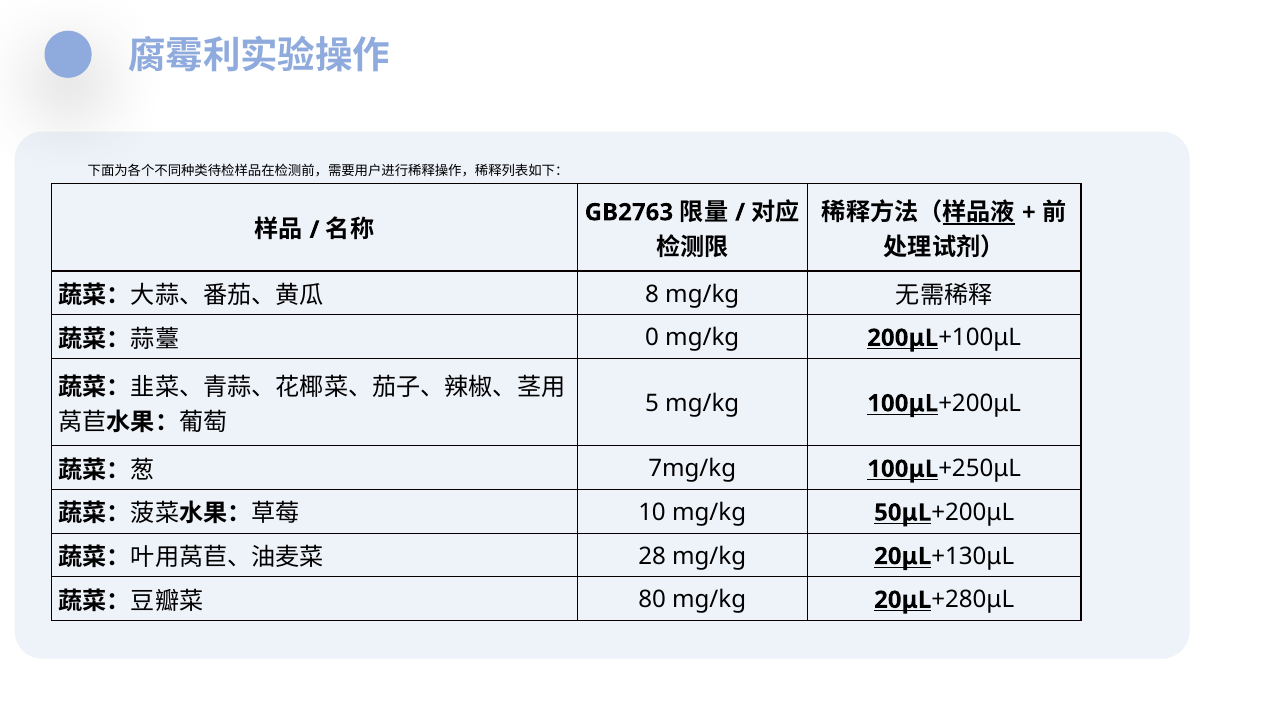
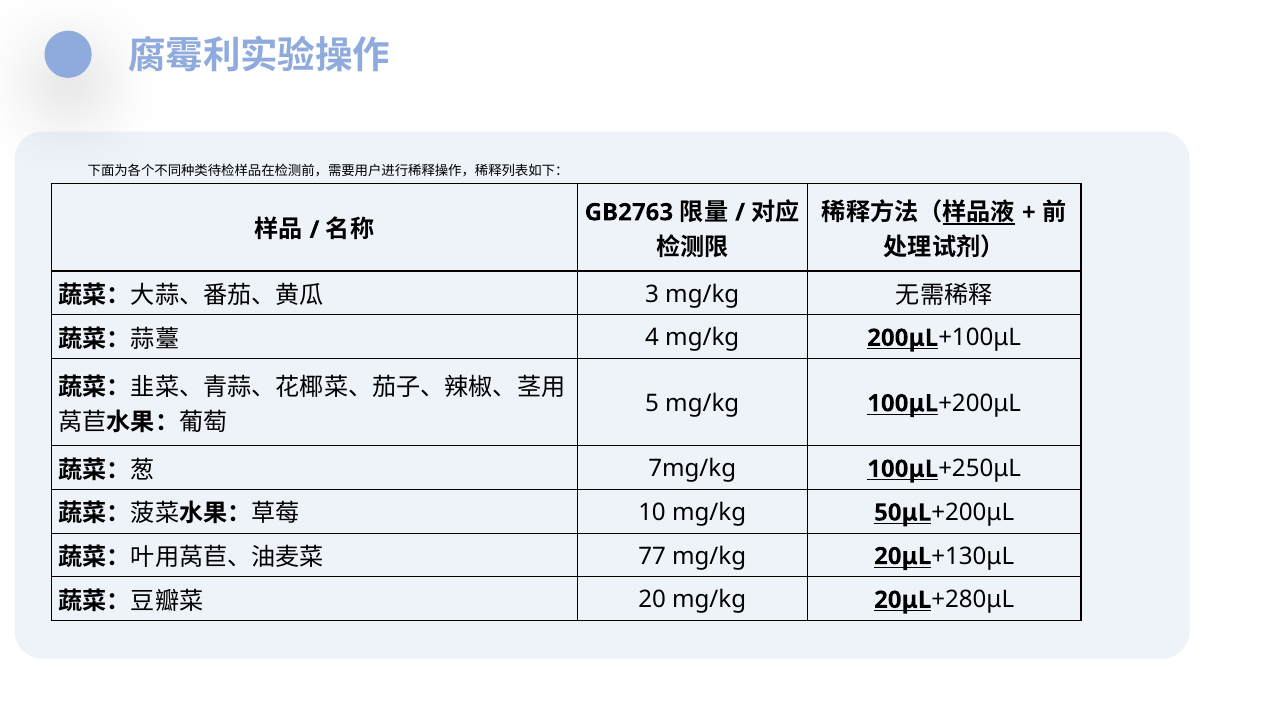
8: 8 -> 3
0: 0 -> 4
28: 28 -> 77
80: 80 -> 20
